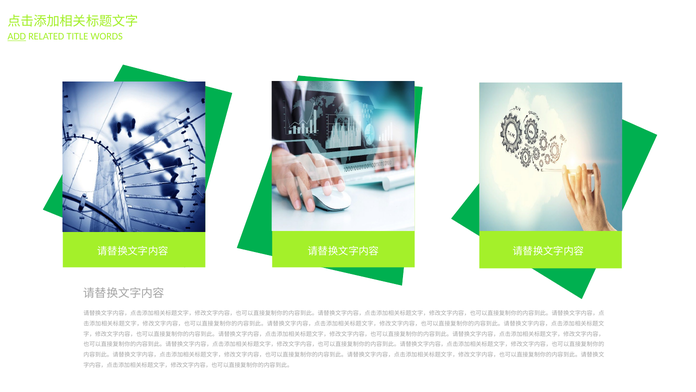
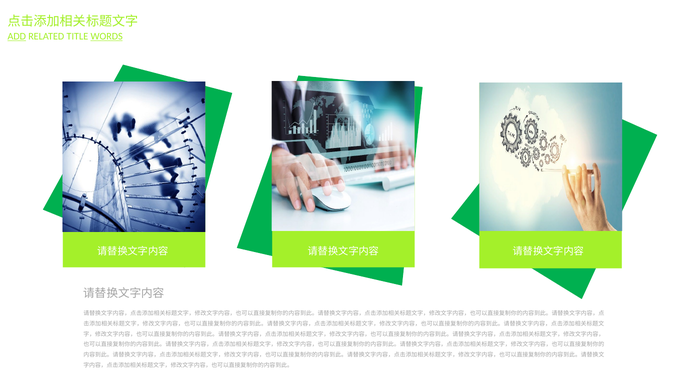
WORDS underline: none -> present
